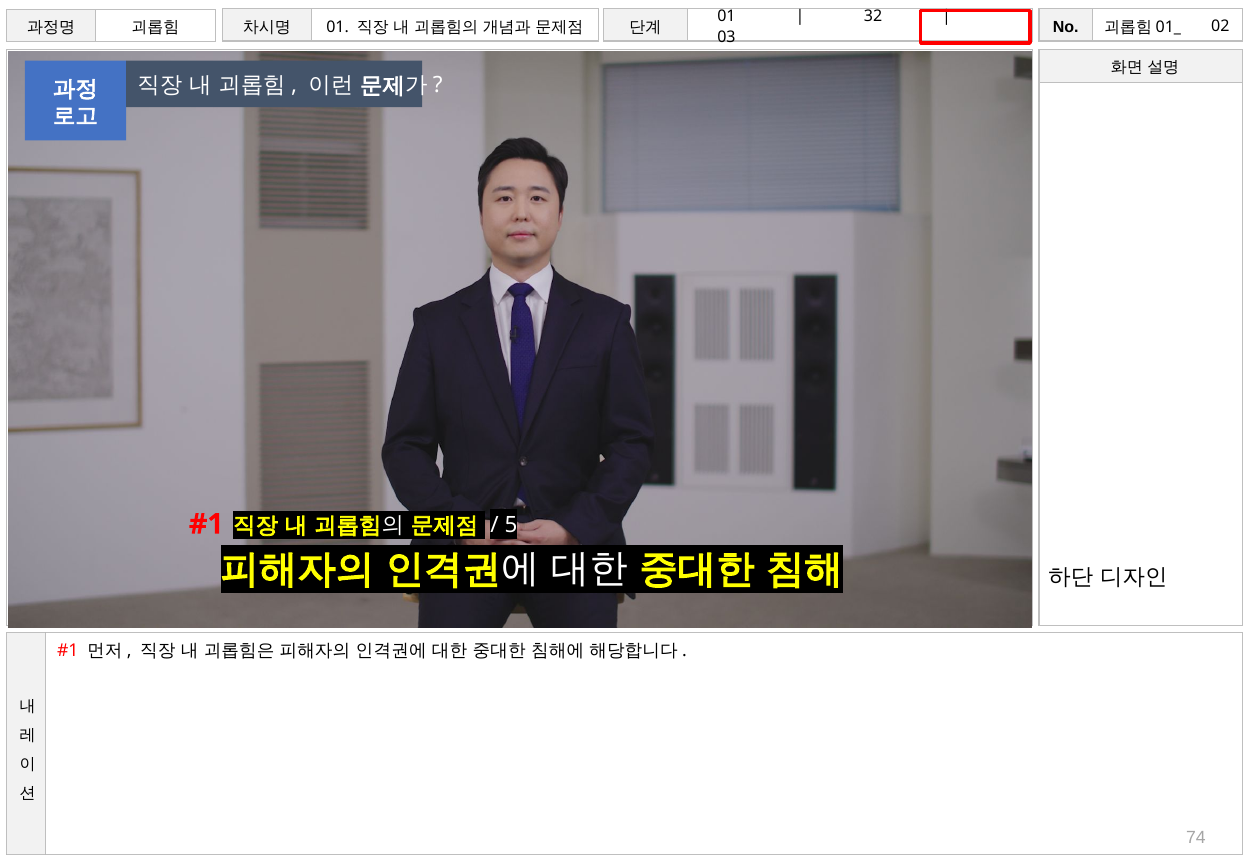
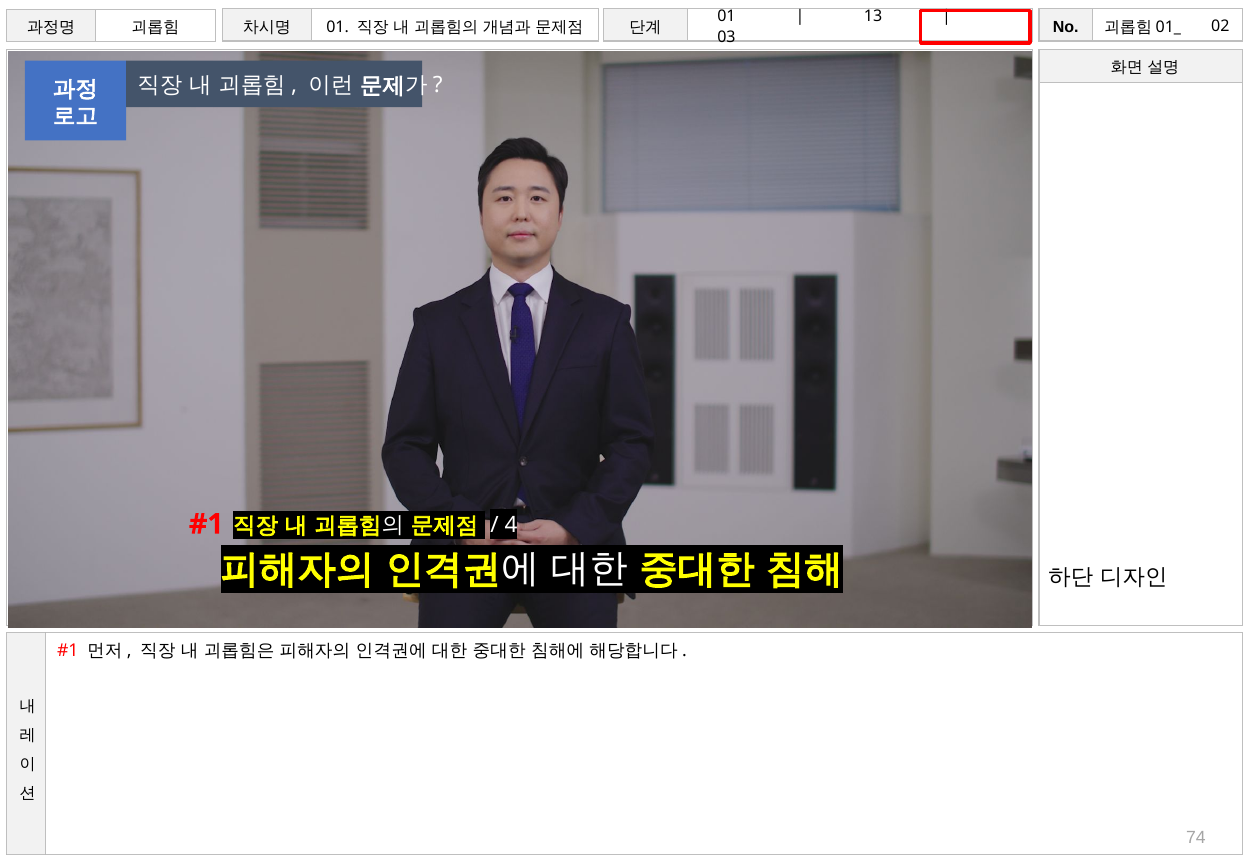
32: 32 -> 13
5: 5 -> 4
